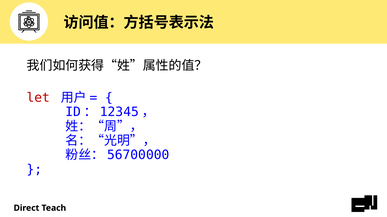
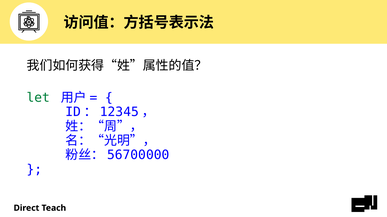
let colour: red -> green
